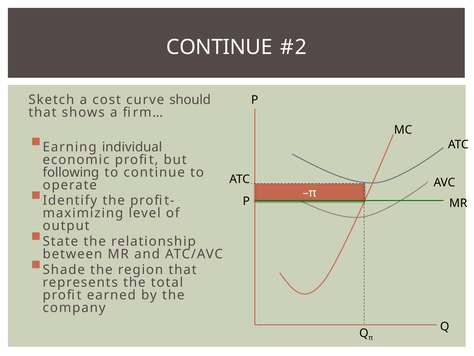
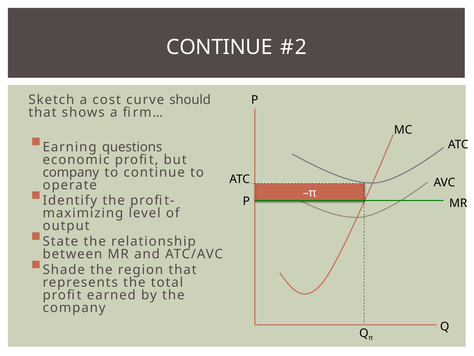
individual: individual -> questions
following at (71, 172): following -> company
